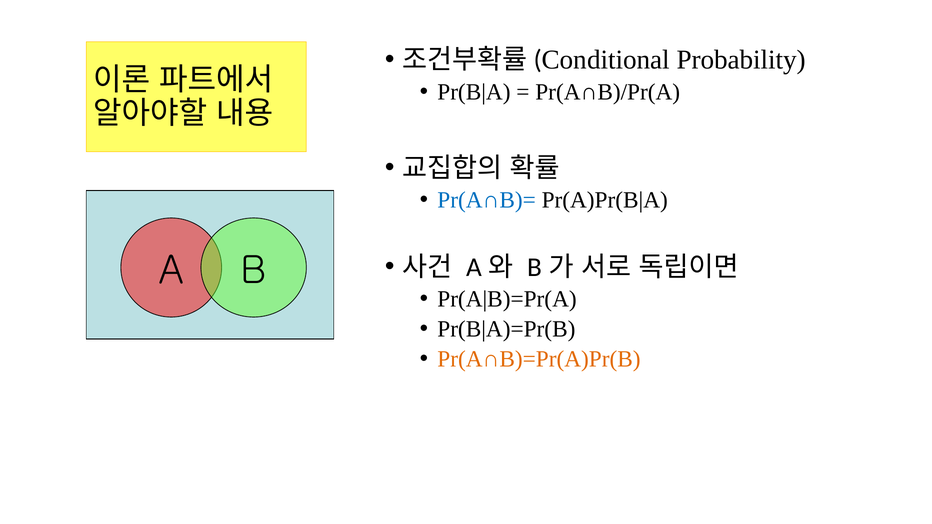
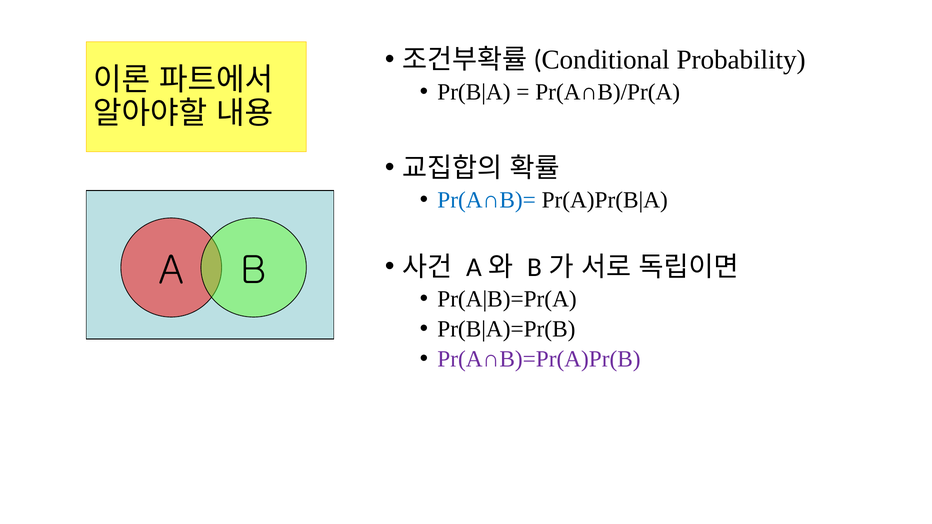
Pr(A∩B)=Pr(A)Pr(B colour: orange -> purple
